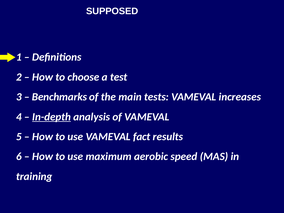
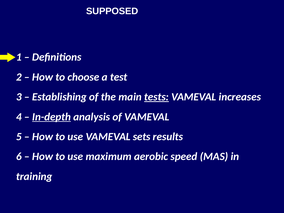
Benchmarks: Benchmarks -> Establishing
tests underline: none -> present
fact: fact -> sets
